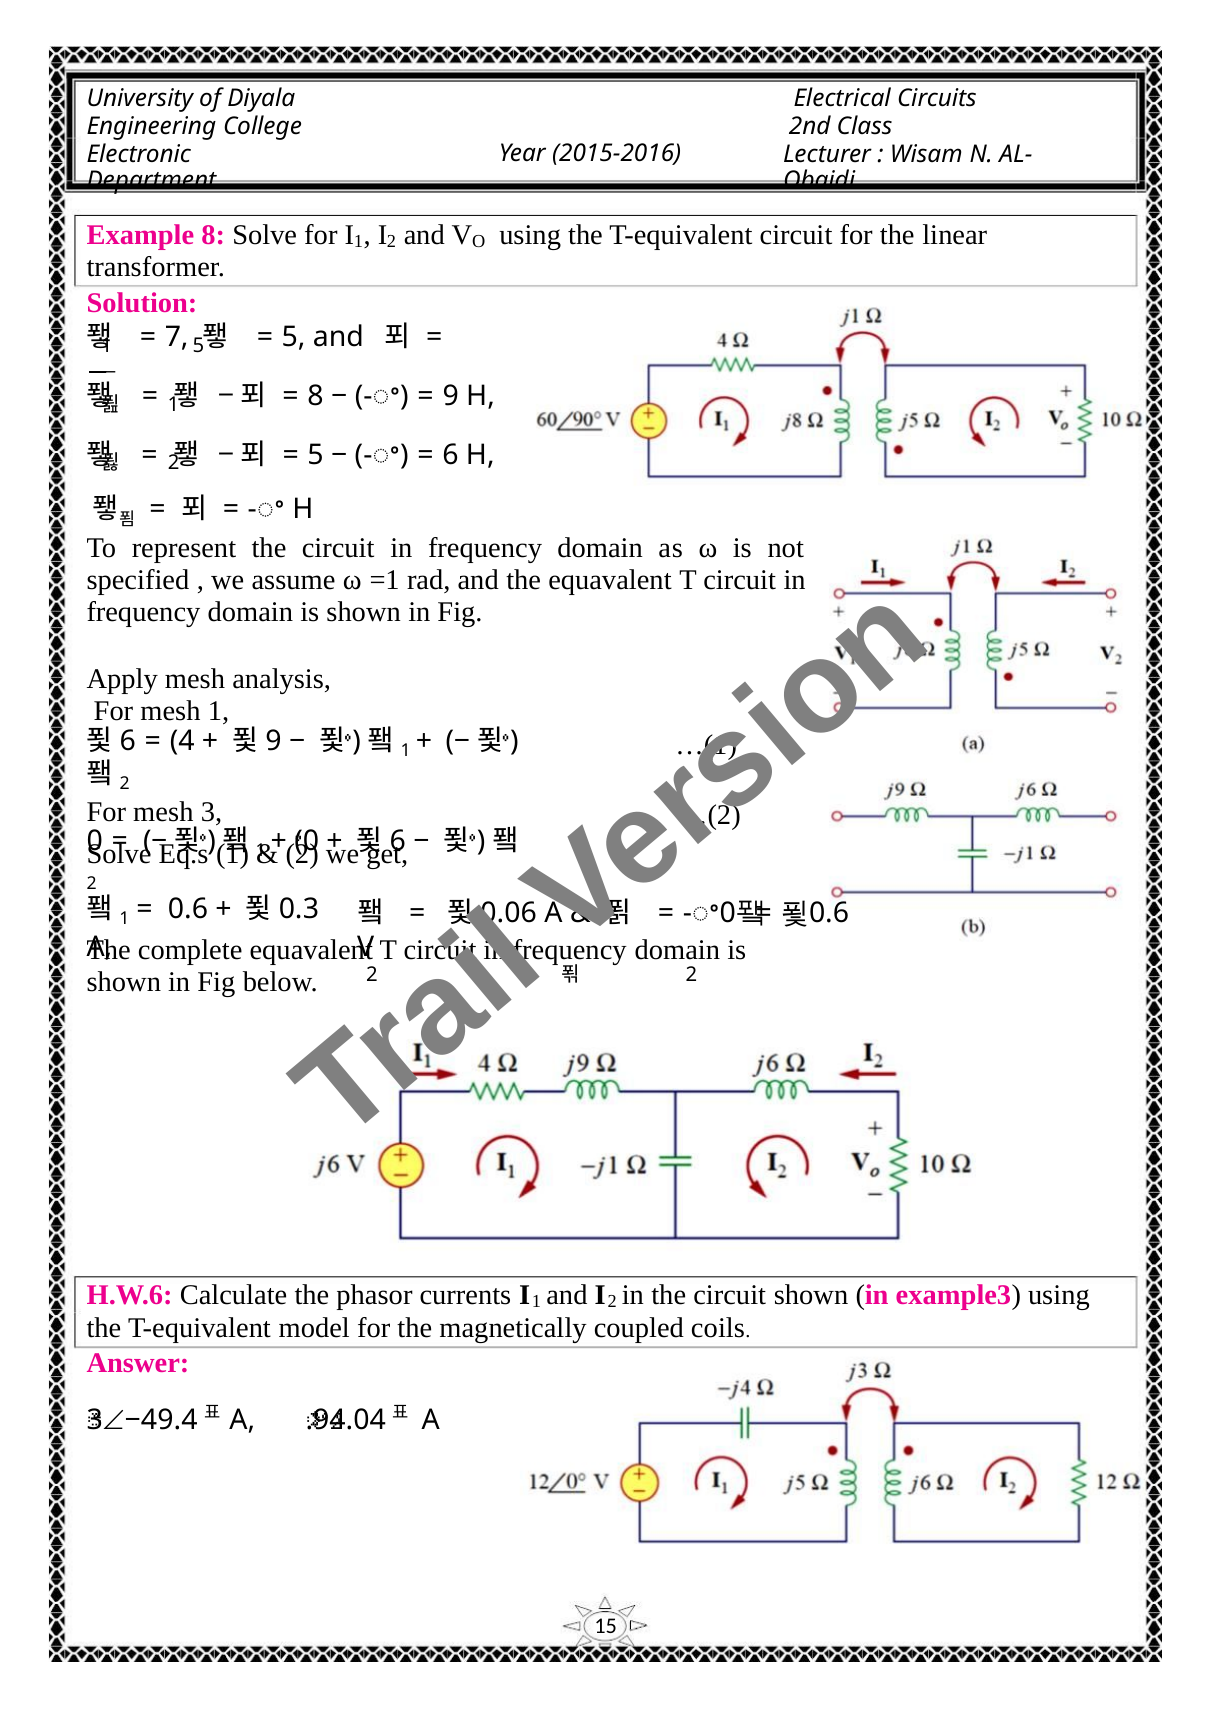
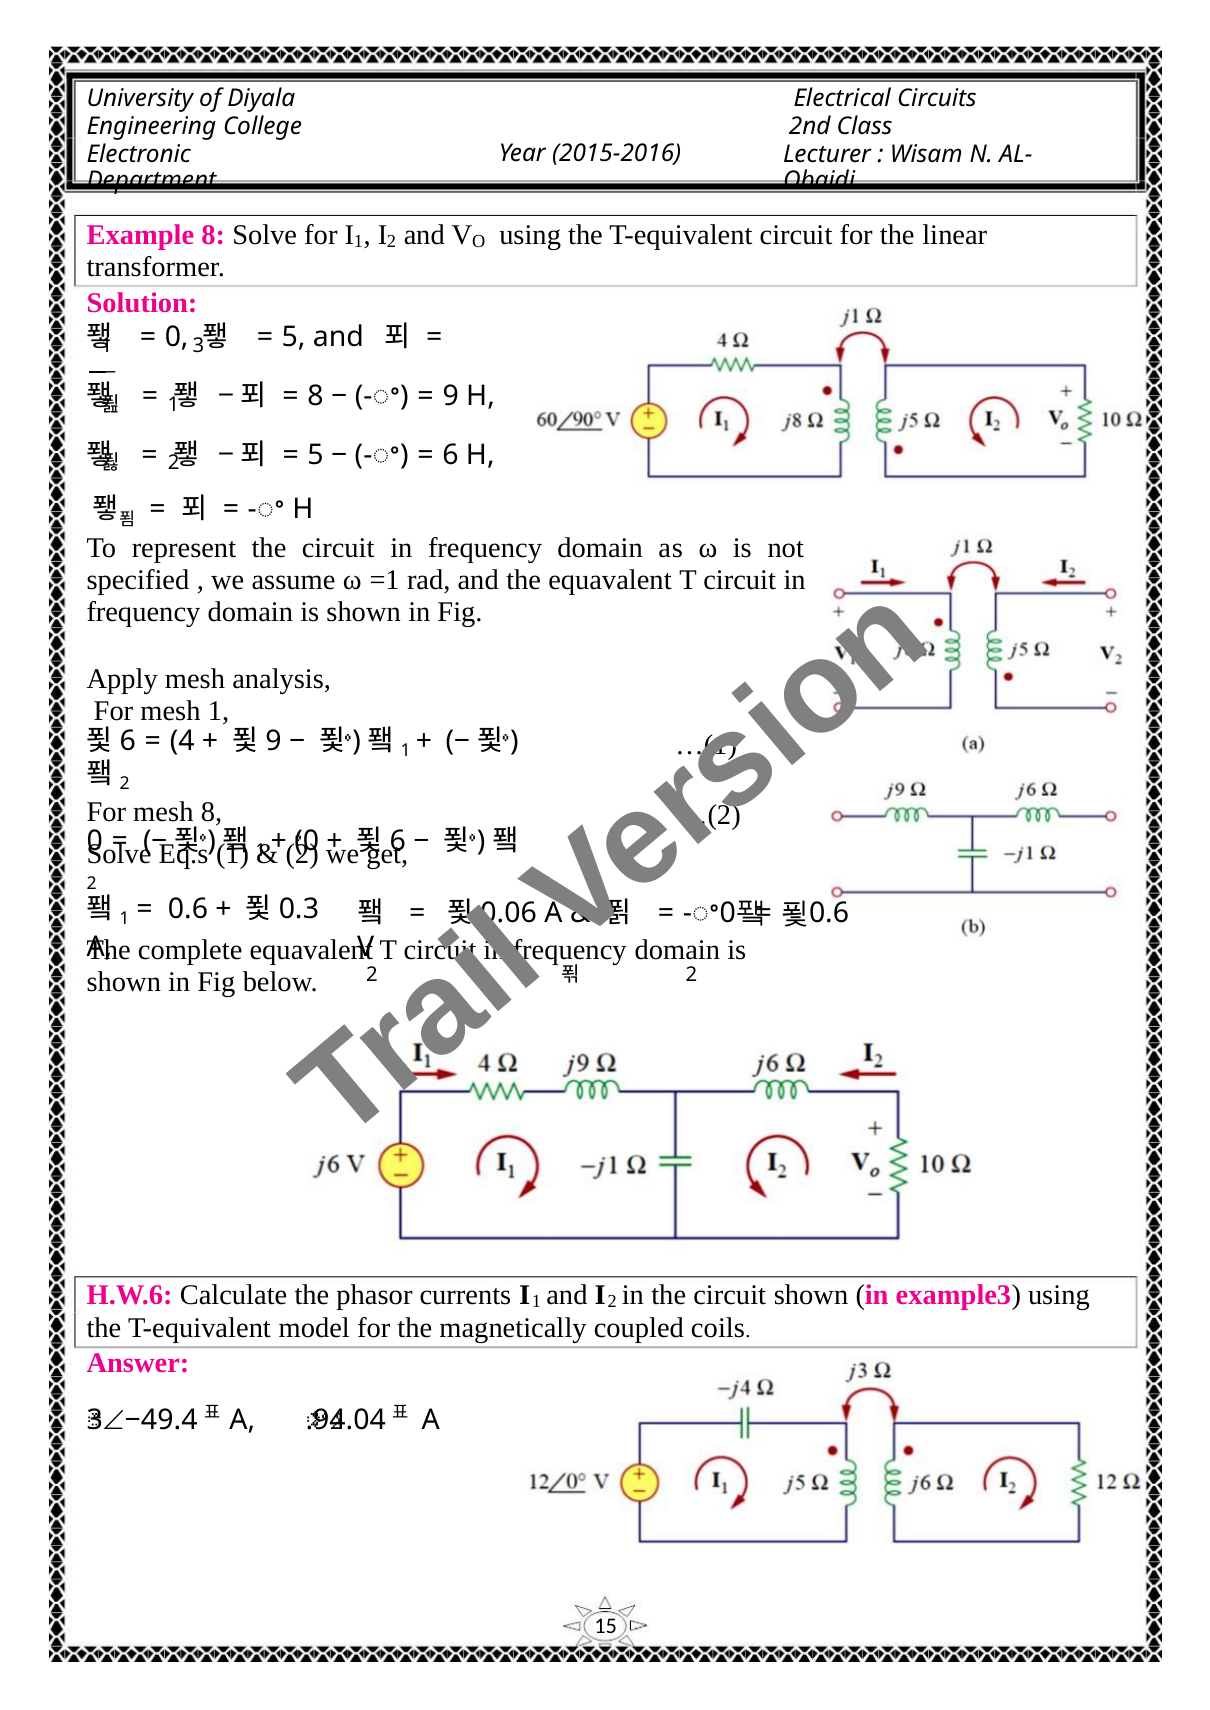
7 at (177, 337): 7 -> 0
5 at (198, 346): 5 -> 3
mesh 3: 3 -> 8
